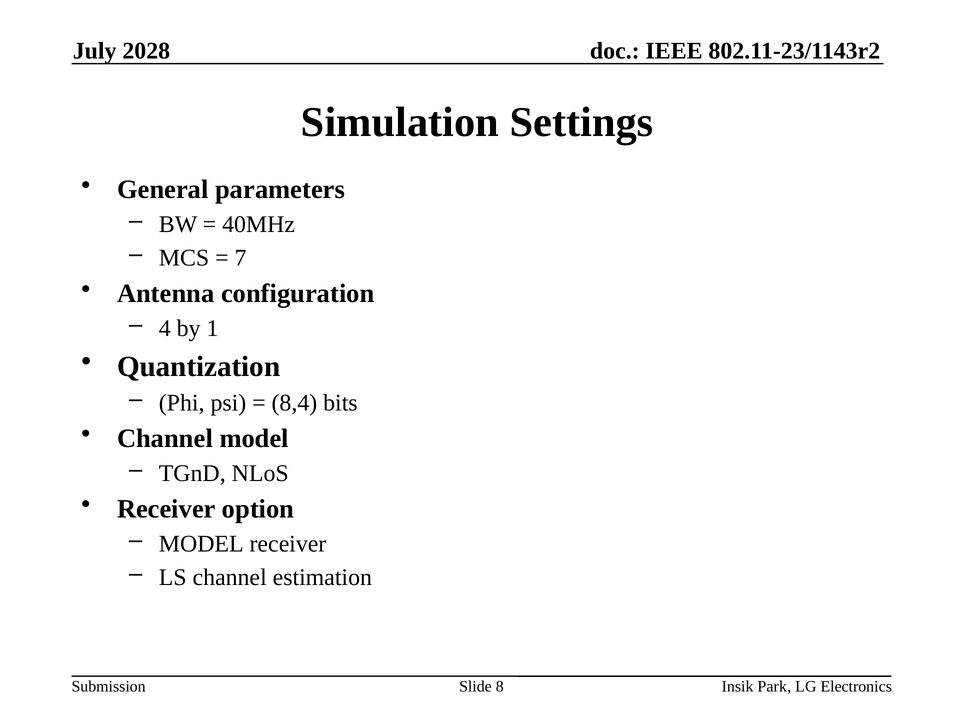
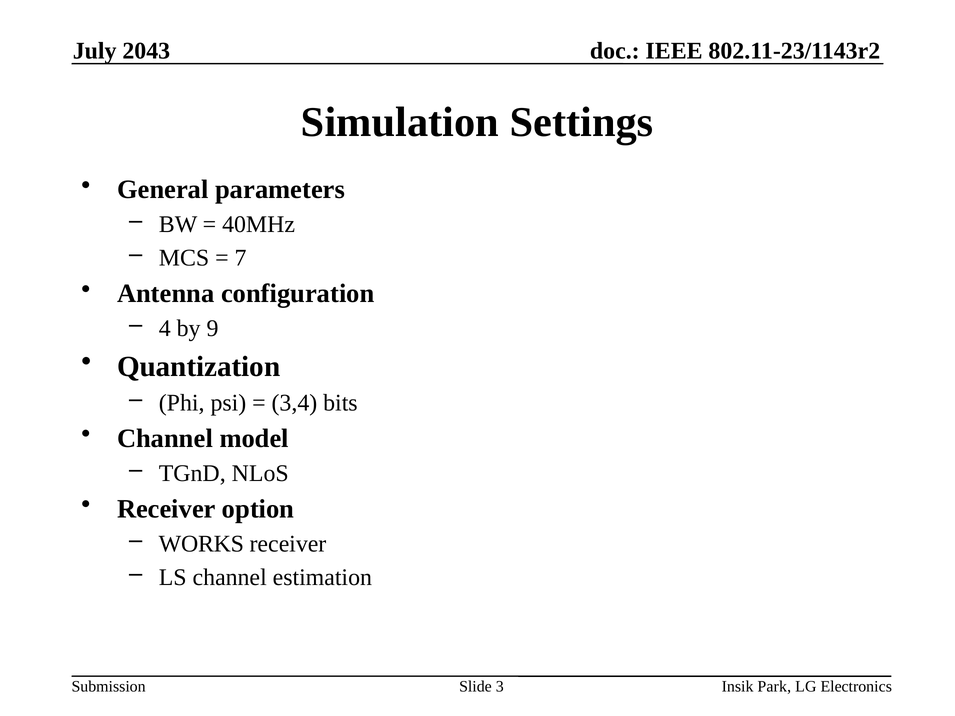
2028: 2028 -> 2043
1: 1 -> 9
8,4: 8,4 -> 3,4
MODEL at (201, 544): MODEL -> WORKS
8: 8 -> 3
